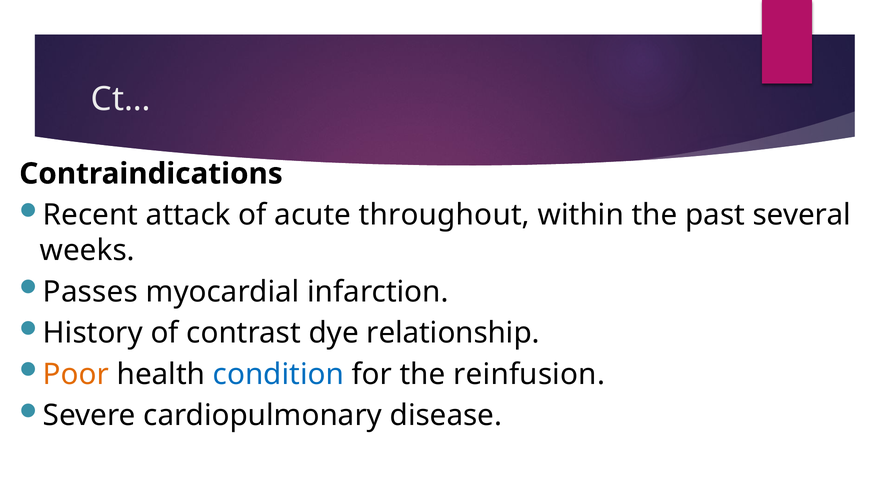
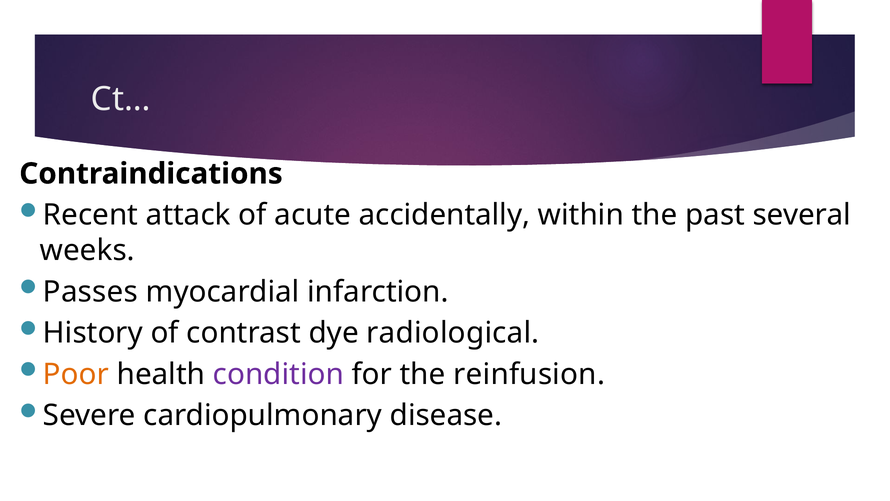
throughout: throughout -> accidentally
relationship: relationship -> radiological
condition colour: blue -> purple
